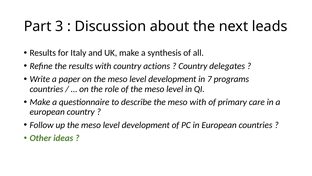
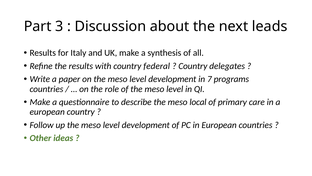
actions: actions -> federal
meso with: with -> local
